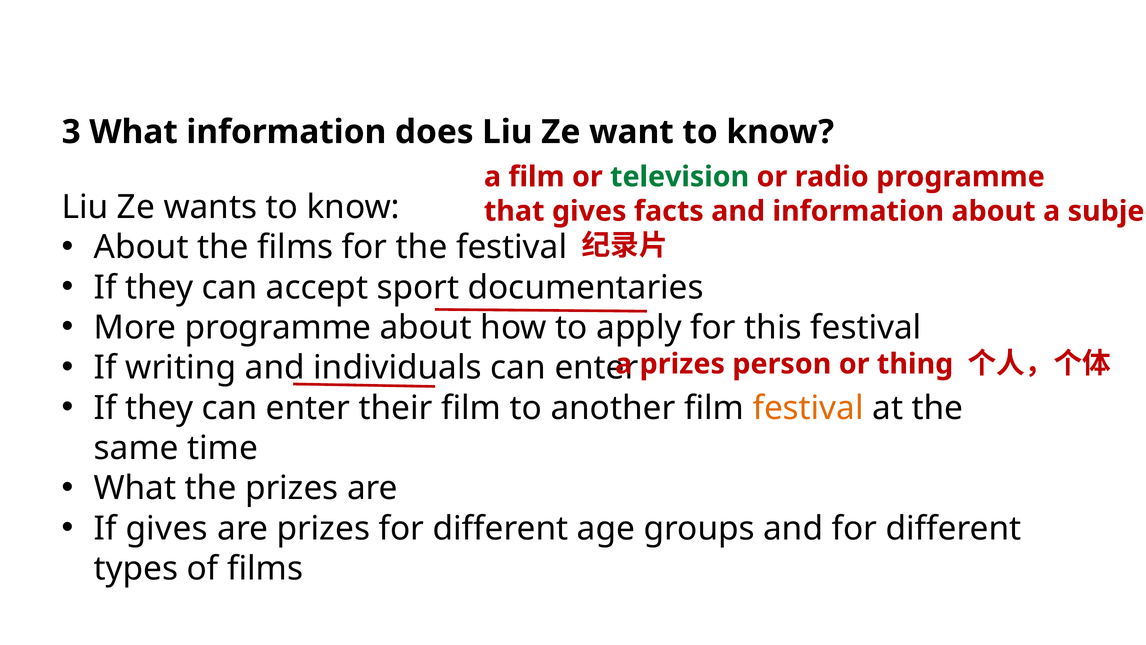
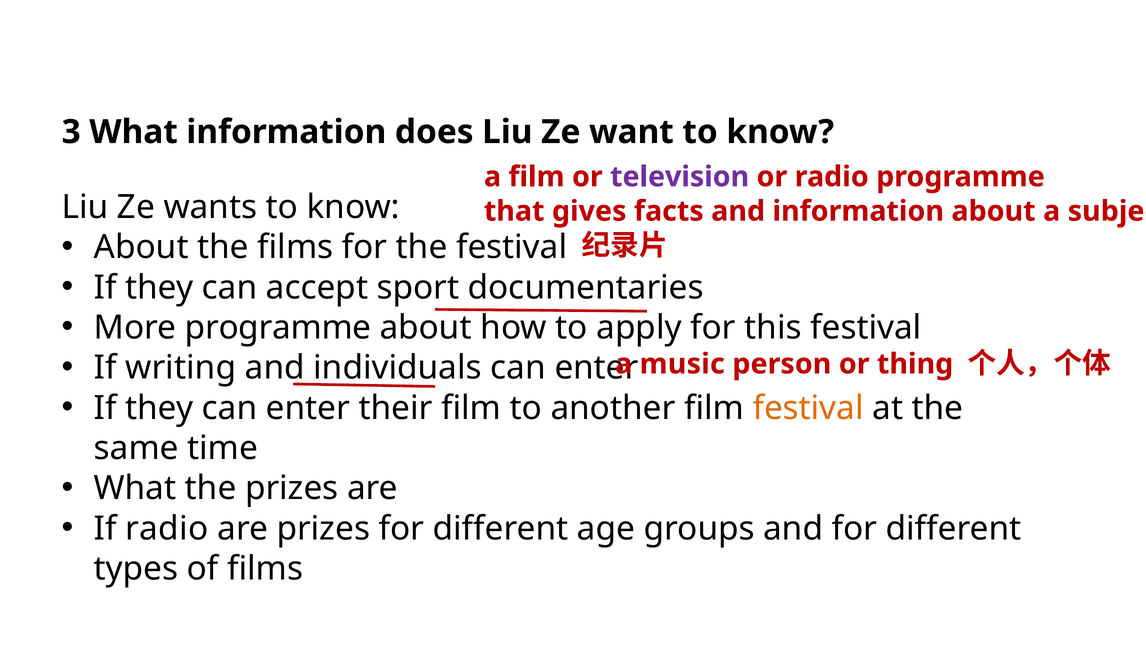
television colour: green -> purple
prizes at (682, 364): prizes -> music
If gives: gives -> radio
